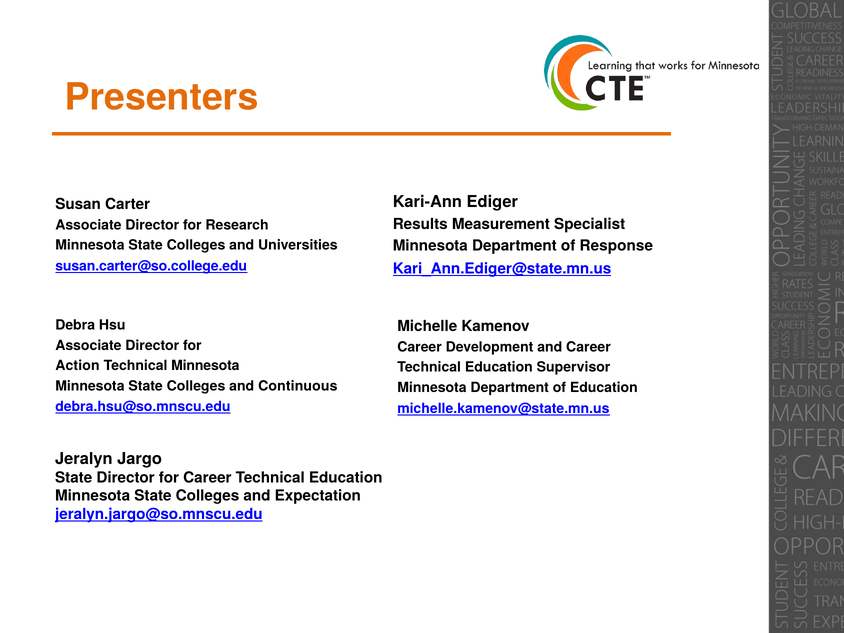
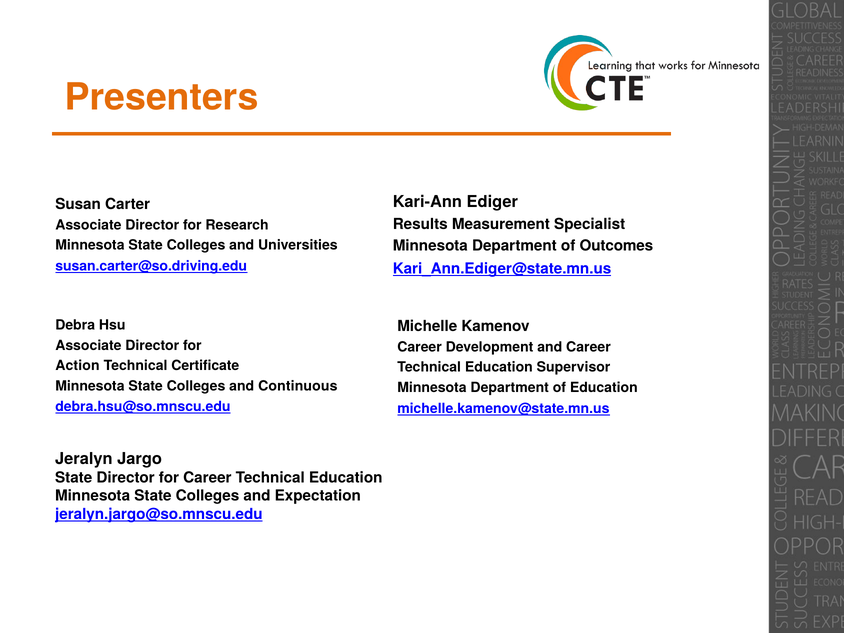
Response: Response -> Outcomes
susan.carter@so.college.edu: susan.carter@so.college.edu -> susan.carter@so.driving.edu
Technical Minnesota: Minnesota -> Certificate
